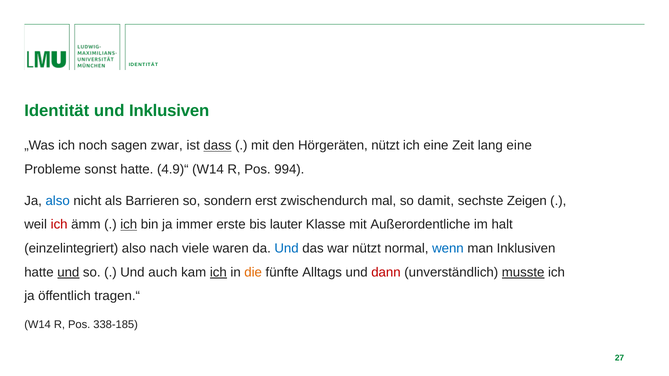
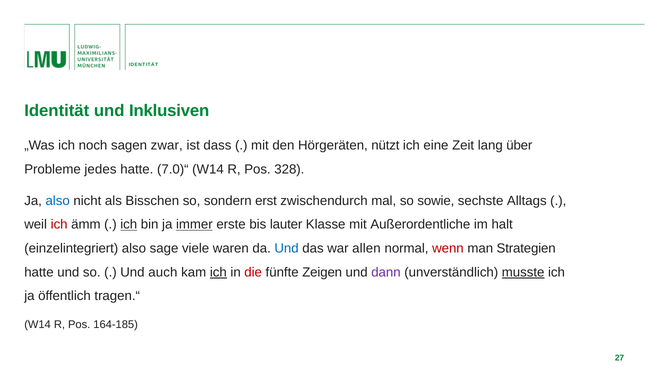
dass underline: present -> none
lang eine: eine -> über
sonst: sonst -> jedes
4.9)“: 4.9)“ -> 7.0)“
994: 994 -> 328
Barrieren: Barrieren -> Bisschen
damit: damit -> sowie
Zeigen: Zeigen -> Alltags
immer underline: none -> present
nach: nach -> sage
war nützt: nützt -> allen
wenn colour: blue -> red
man Inklusiven: Inklusiven -> Strategien
und at (68, 272) underline: present -> none
die colour: orange -> red
Alltags: Alltags -> Zeigen
dann colour: red -> purple
338-185: 338-185 -> 164-185
